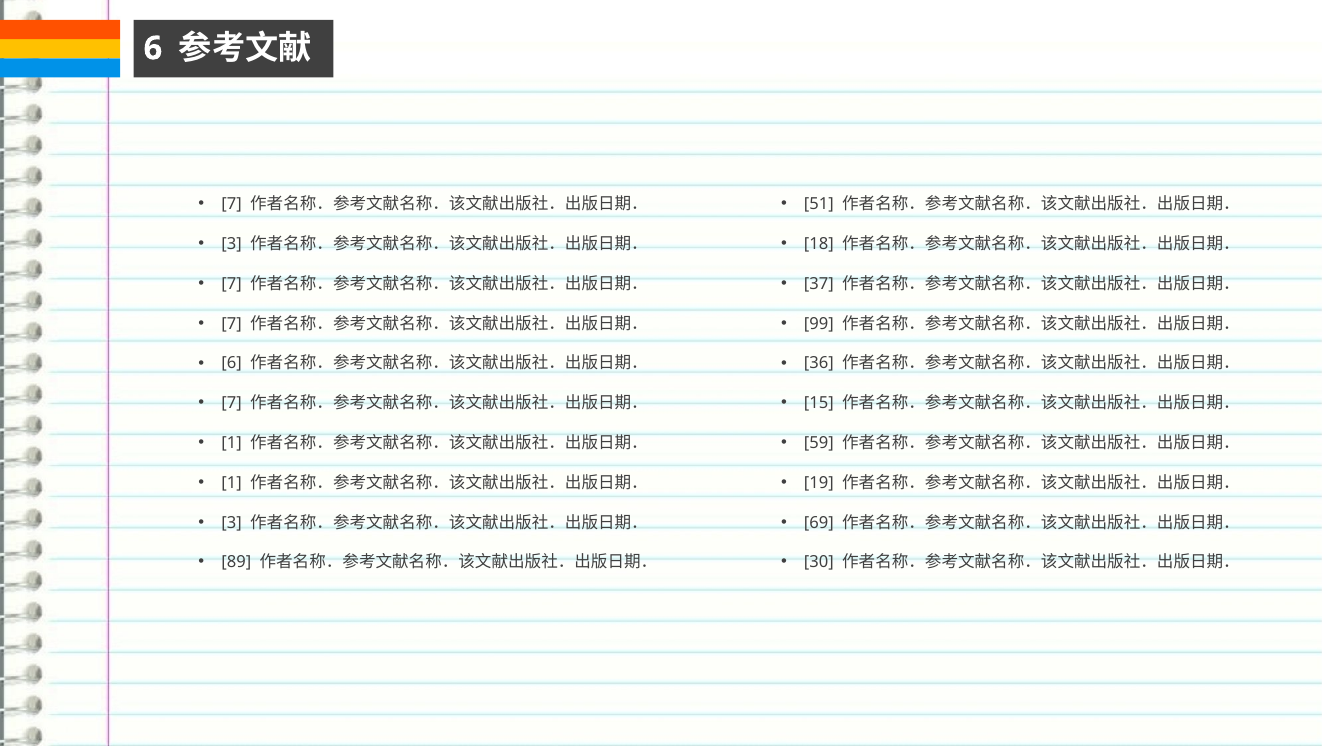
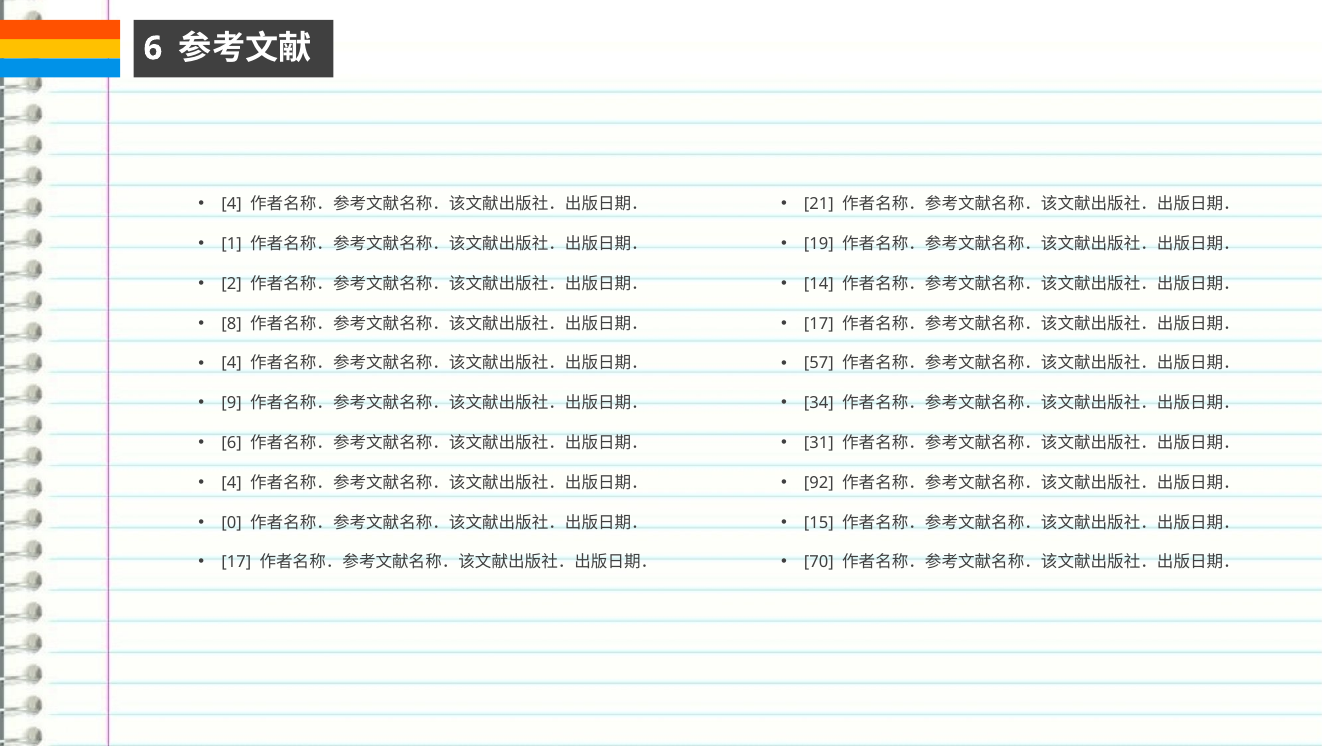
7 at (232, 204): 7 -> 4
51: 51 -> 21
3 at (232, 244): 3 -> 1
18: 18 -> 19
7 at (232, 284): 7 -> 2
37: 37 -> 14
7 at (232, 324): 7 -> 8
99 at (819, 324): 99 -> 17
6 at (232, 364): 6 -> 4
36: 36 -> 57
7 at (232, 404): 7 -> 9
15: 15 -> 34
1 at (232, 443): 1 -> 6
59: 59 -> 31
1 at (232, 483): 1 -> 4
19: 19 -> 92
3 at (232, 523): 3 -> 0
69: 69 -> 15
89 at (236, 563): 89 -> 17
30: 30 -> 70
